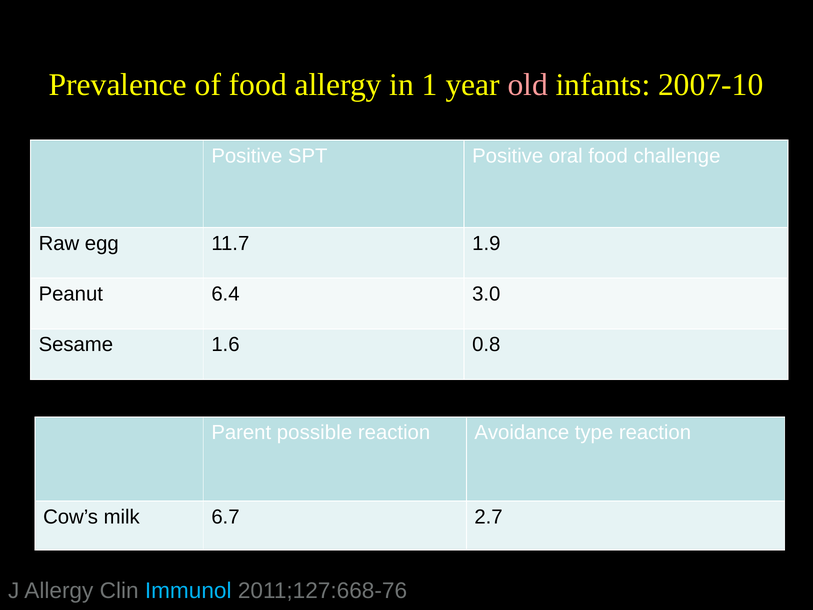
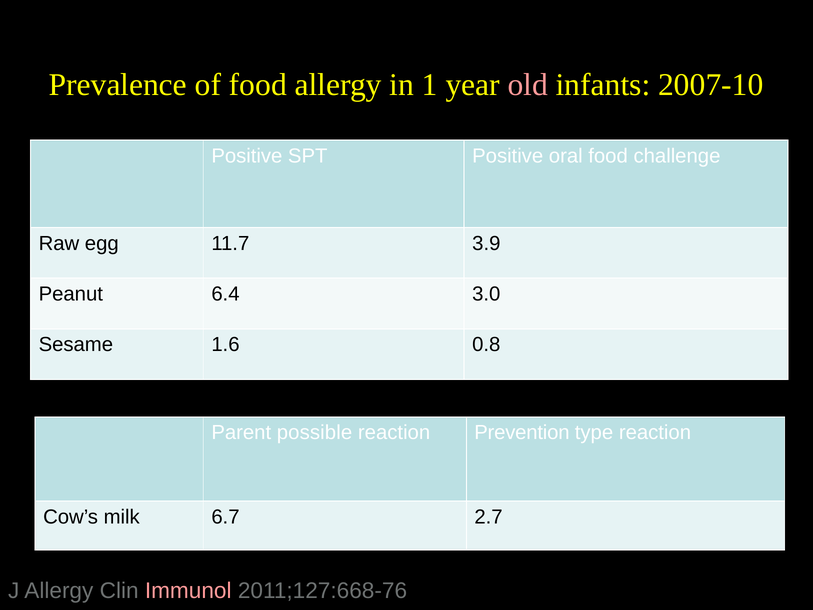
1.9: 1.9 -> 3.9
Avoidance: Avoidance -> Prevention
Immunol colour: light blue -> pink
